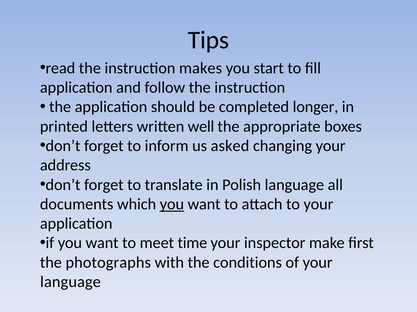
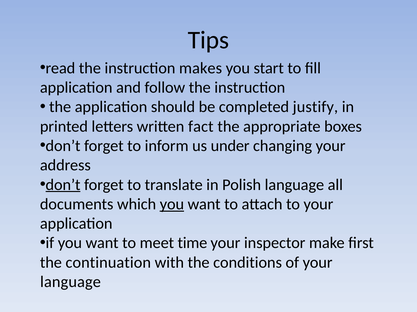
longer: longer -> justify
well: well -> fact
asked: asked -> under
don’t at (63, 185) underline: none -> present
photographs: photographs -> continuation
